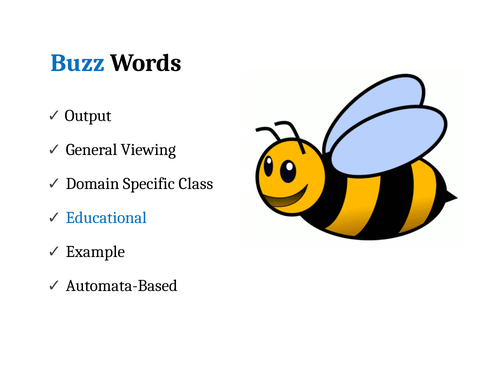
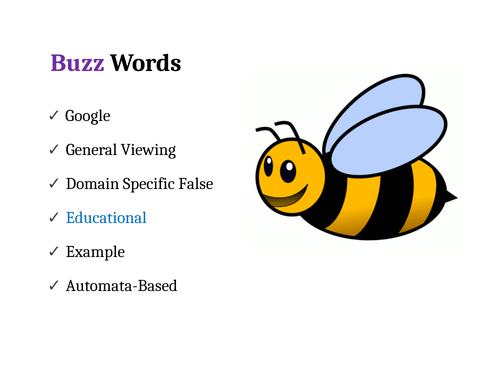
Buzz colour: blue -> purple
Output: Output -> Google
Class: Class -> False
